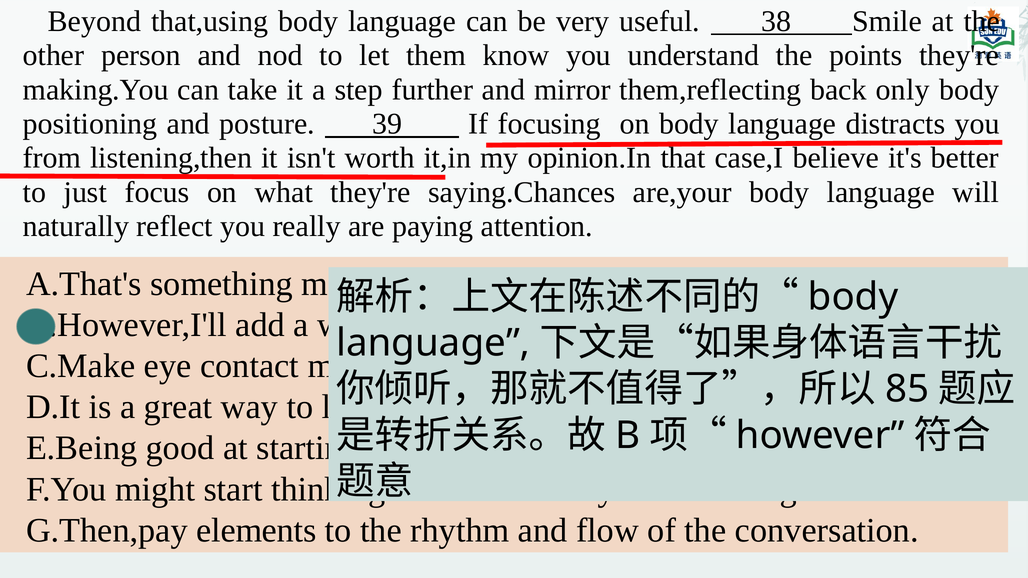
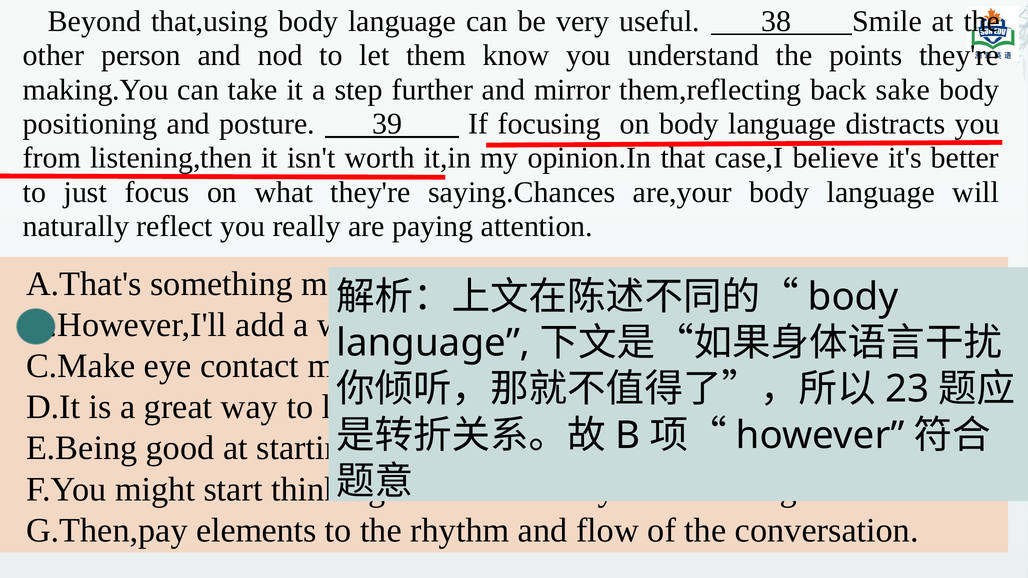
only: only -> sake
85: 85 -> 23
